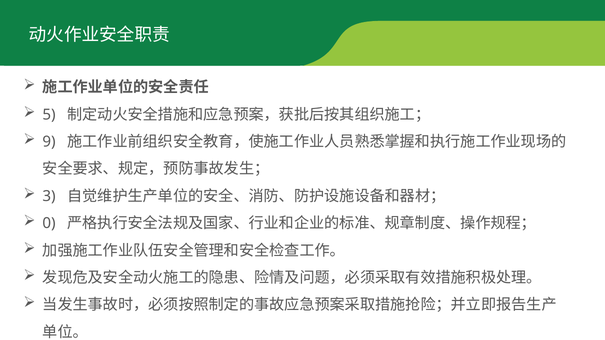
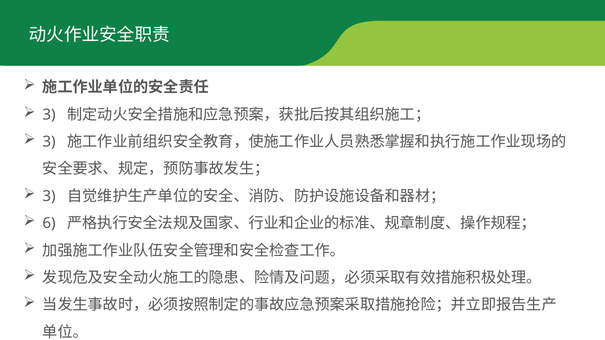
5 at (49, 115): 5 -> 3
9 at (49, 142): 9 -> 3
0: 0 -> 6
